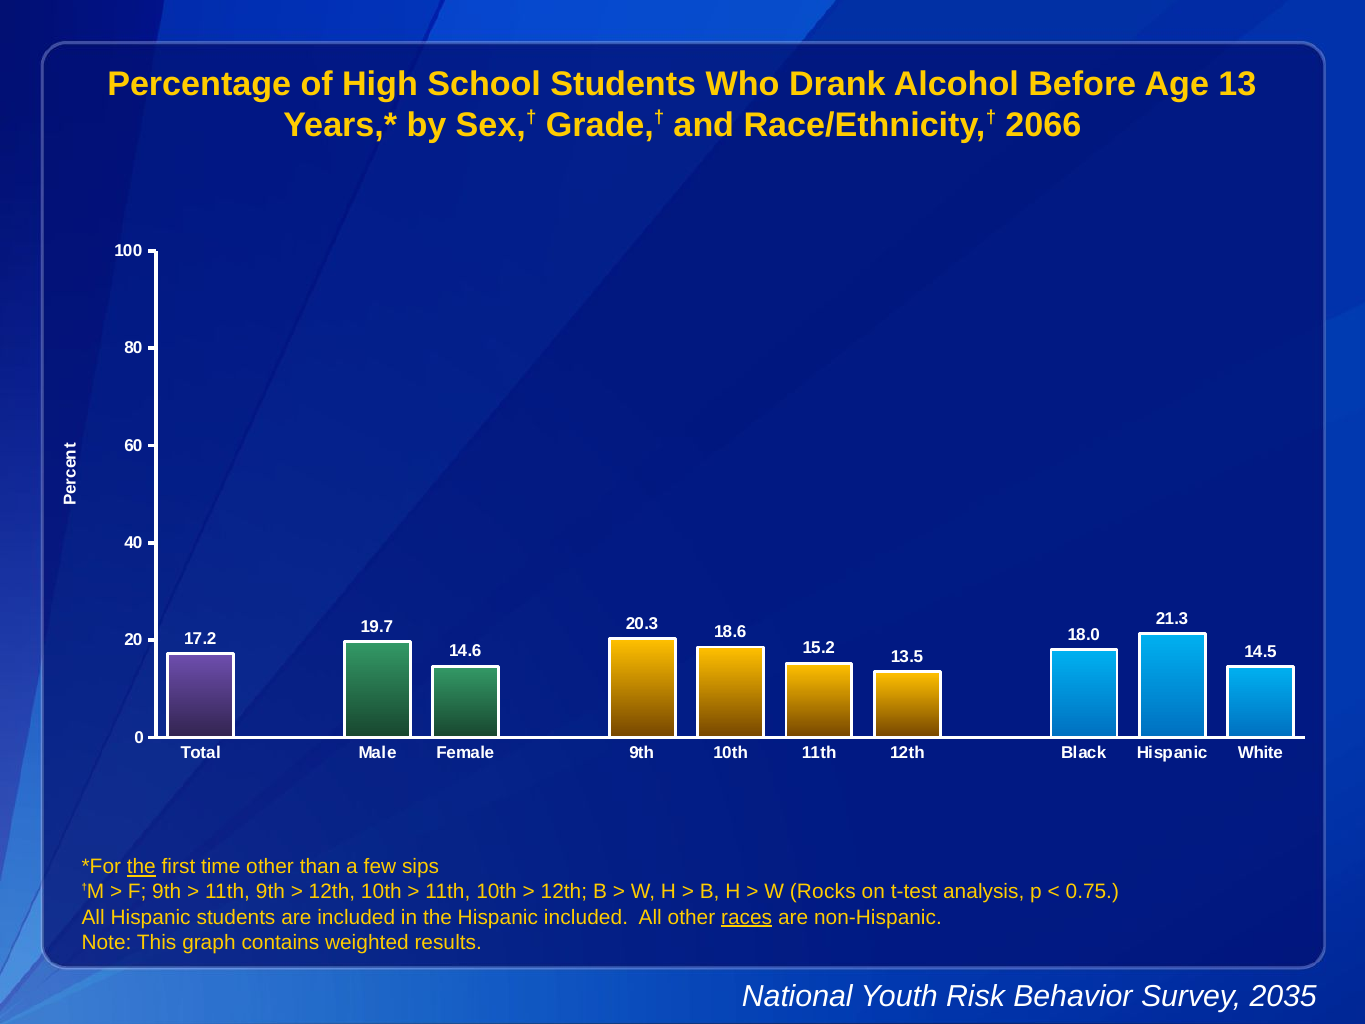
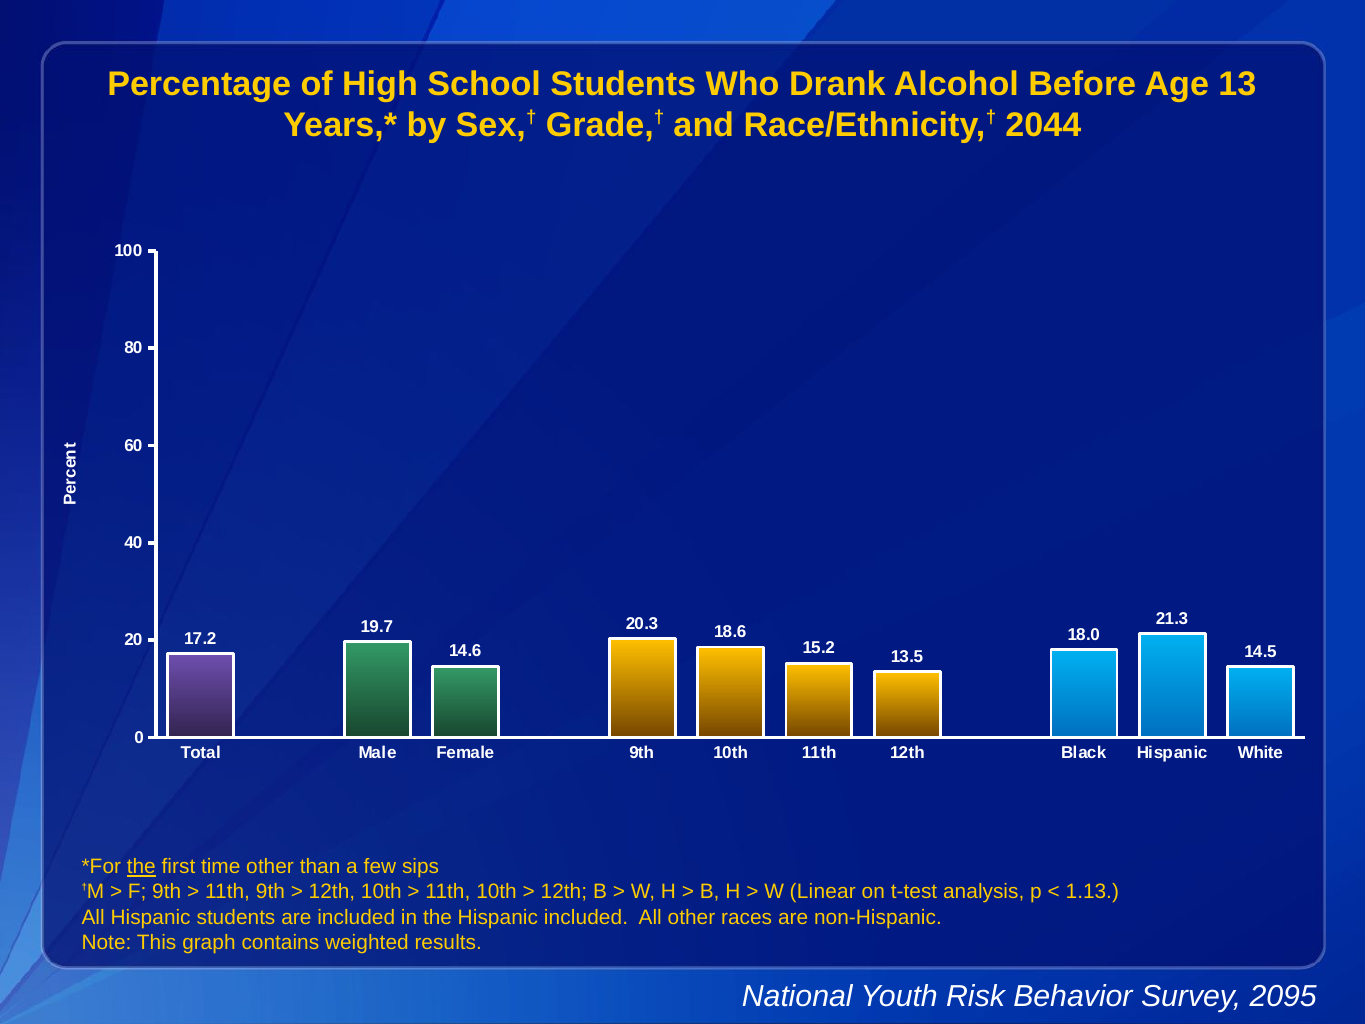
2066: 2066 -> 2044
Rocks: Rocks -> Linear
0.75: 0.75 -> 1.13
races underline: present -> none
2035: 2035 -> 2095
